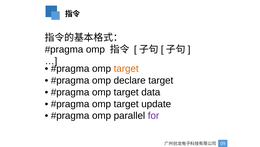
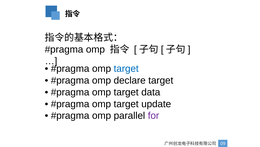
target at (126, 68) colour: orange -> blue
